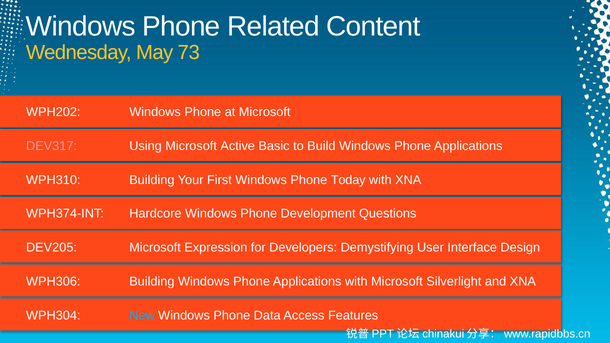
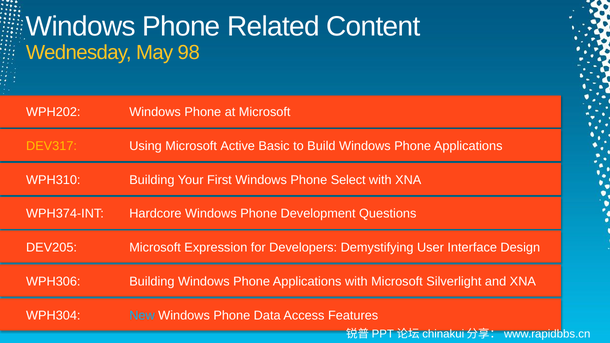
73: 73 -> 98
DEV317 colour: pink -> yellow
Today: Today -> Select
